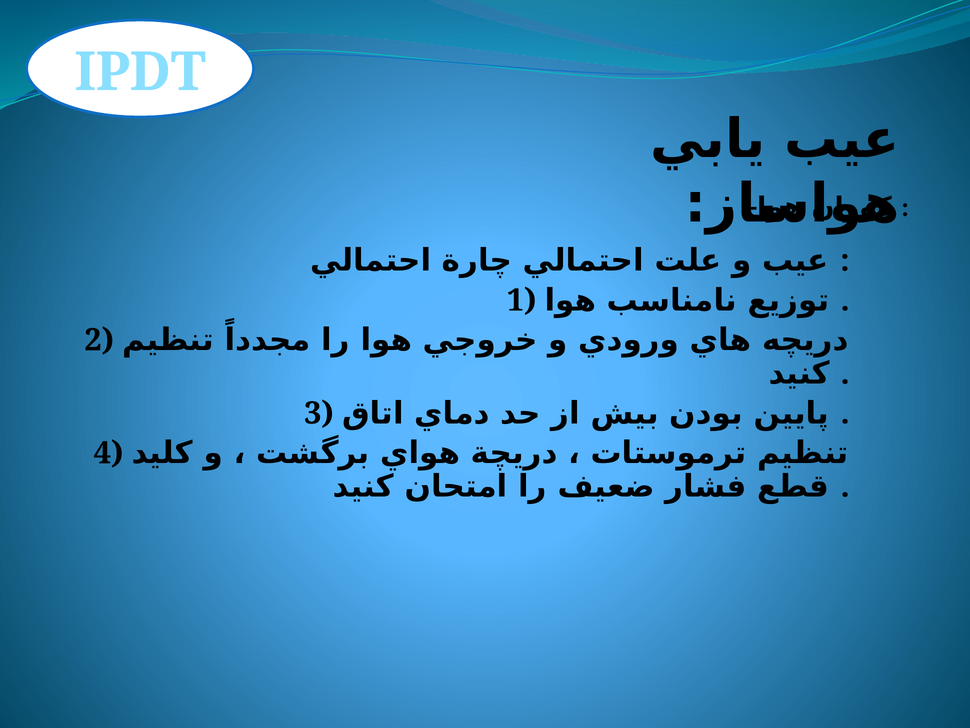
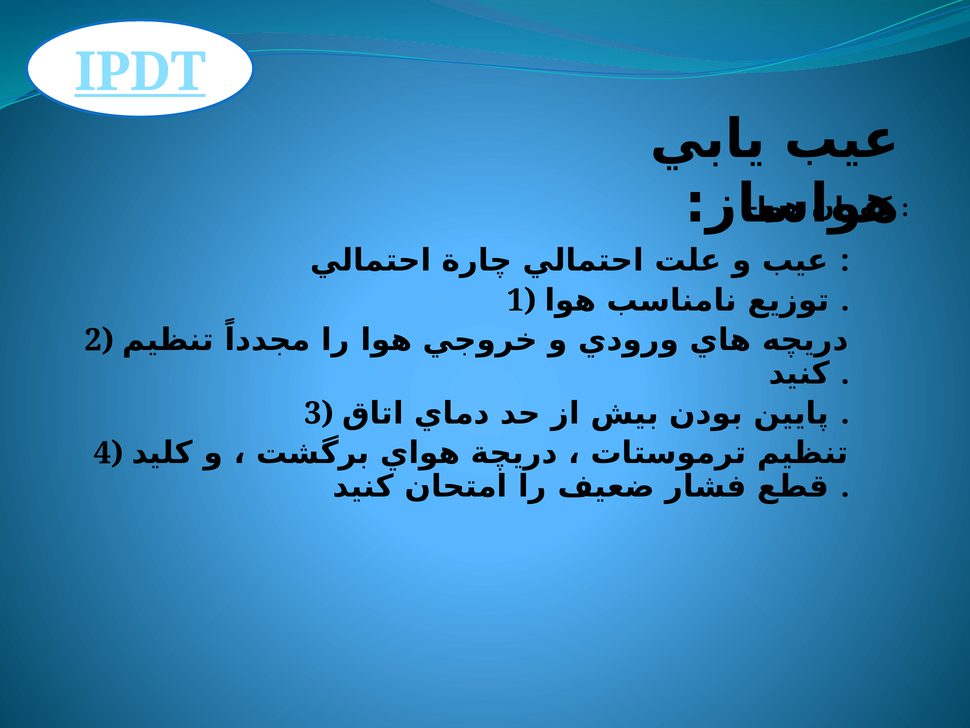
IPDT underline: none -> present
